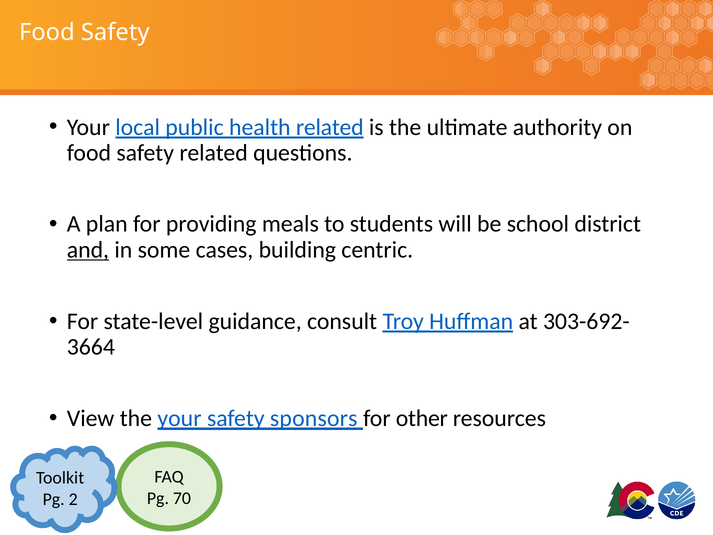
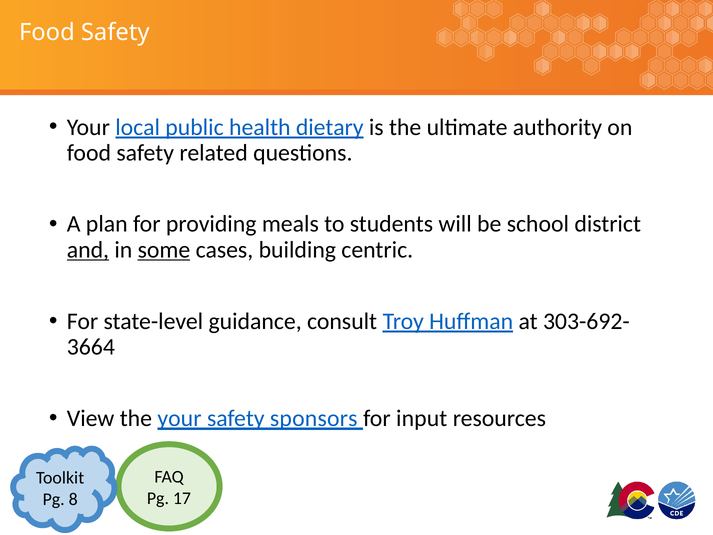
health related: related -> dietary
some underline: none -> present
other: other -> input
70: 70 -> 17
2: 2 -> 8
